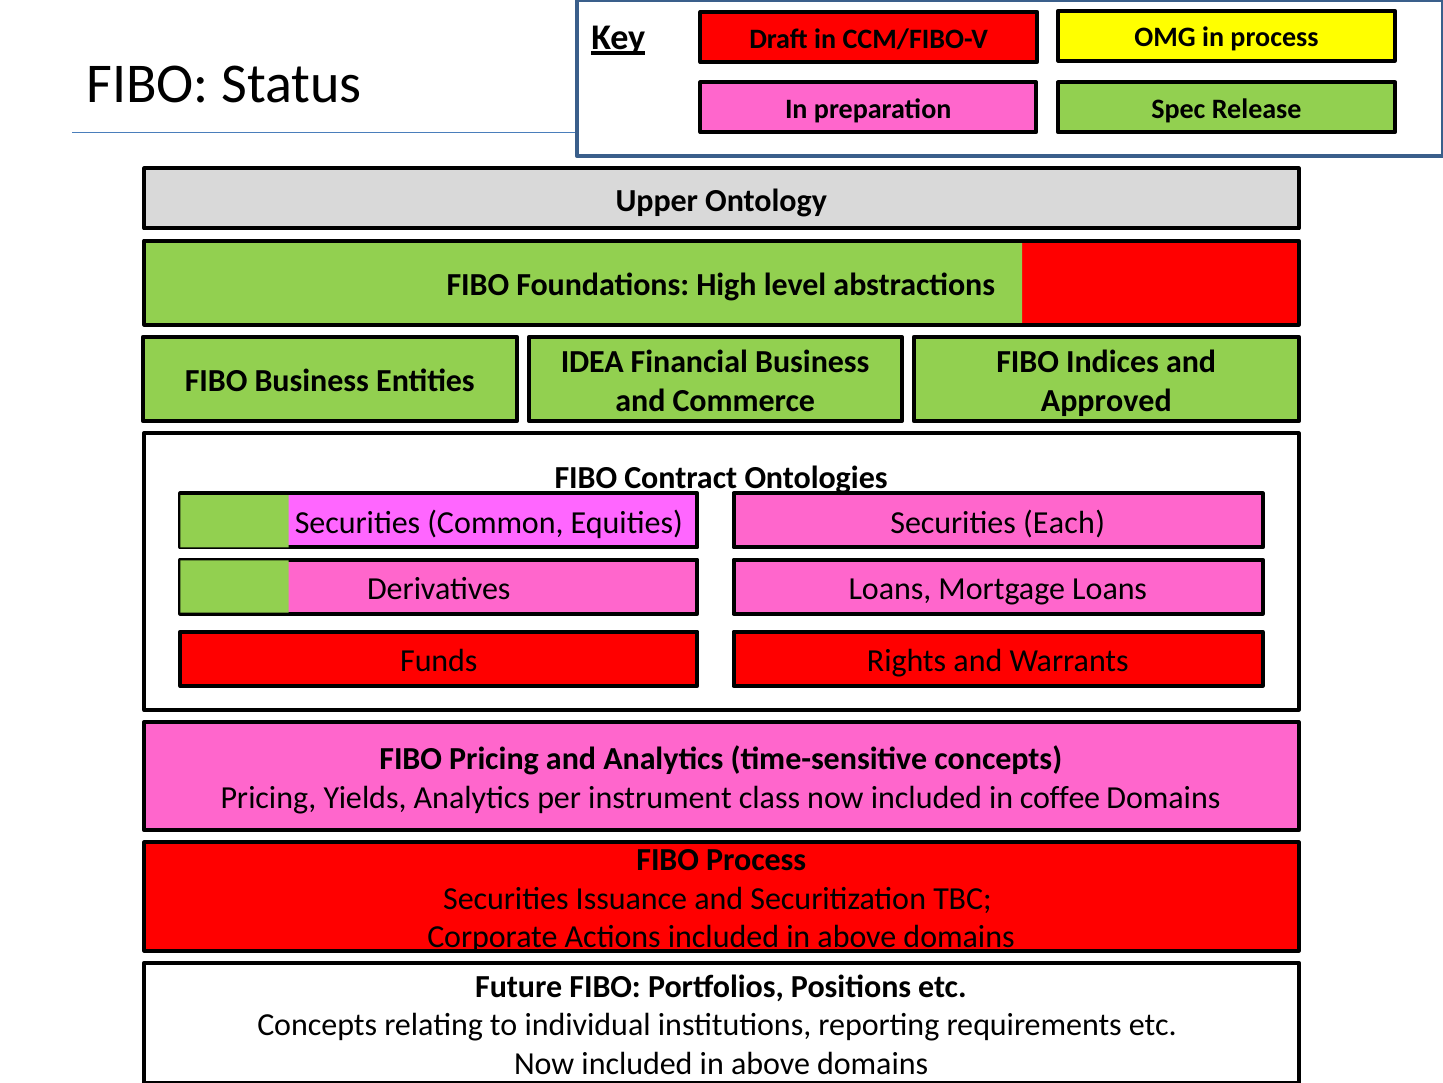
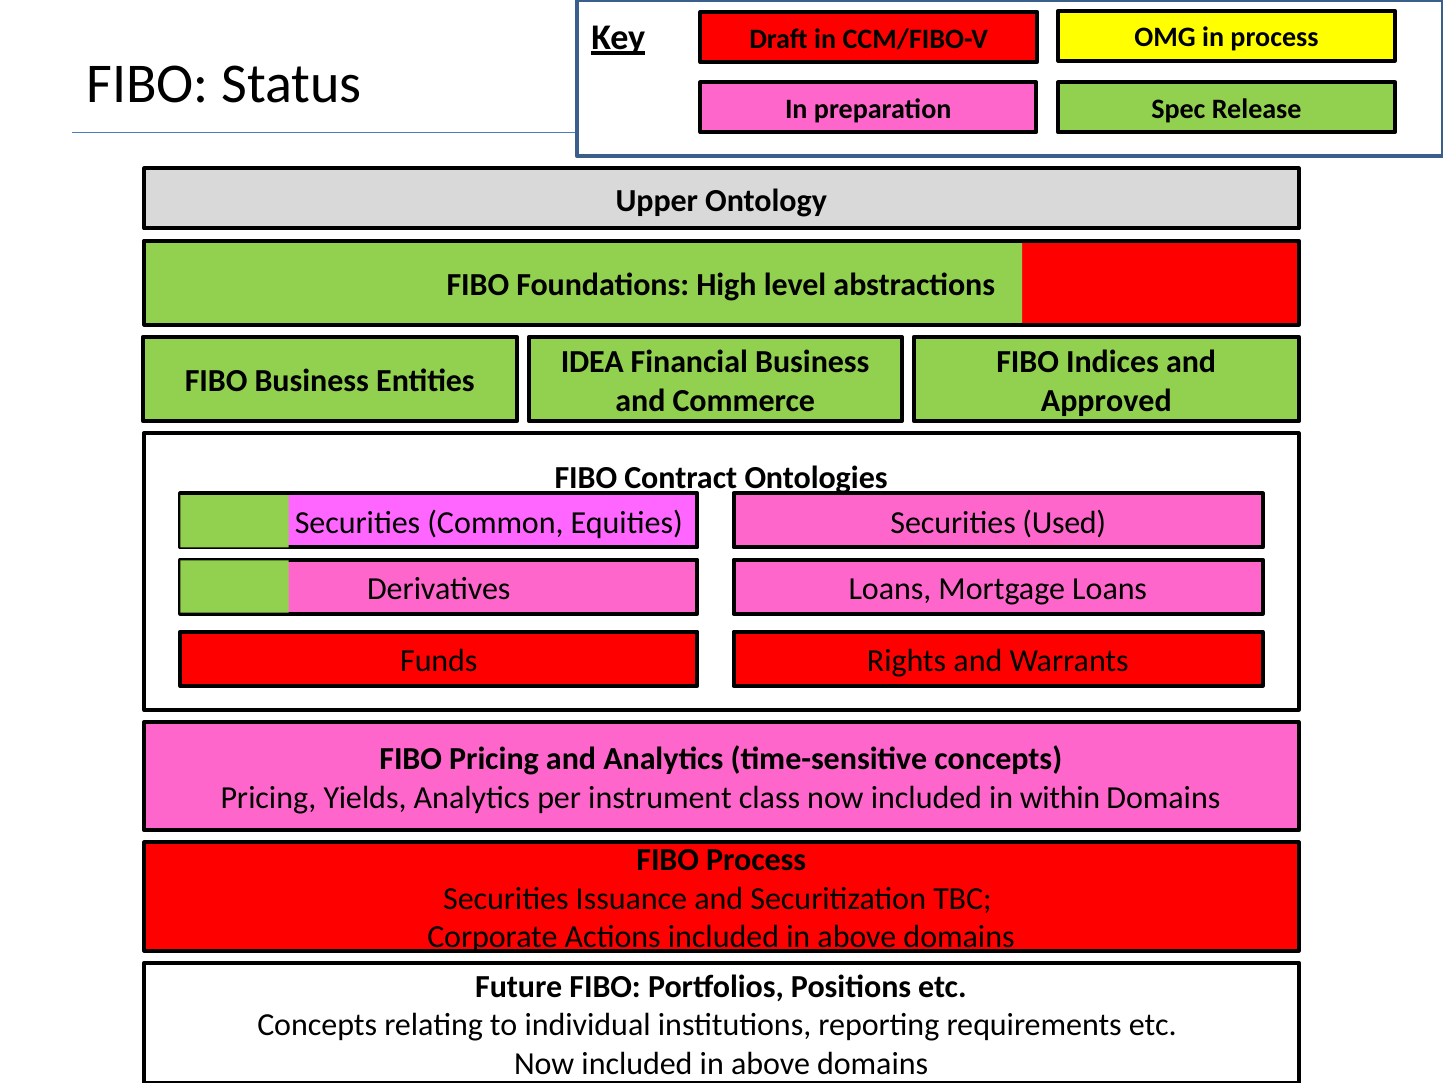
Each: Each -> Used
coffee: coffee -> within
